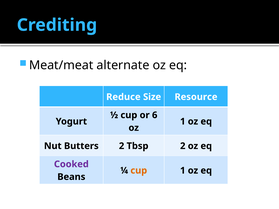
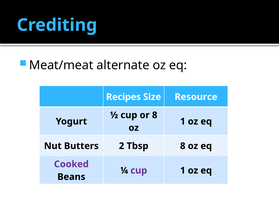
Reduce: Reduce -> Recipes
or 6: 6 -> 8
Tbsp 2: 2 -> 8
cup at (139, 171) colour: orange -> purple
